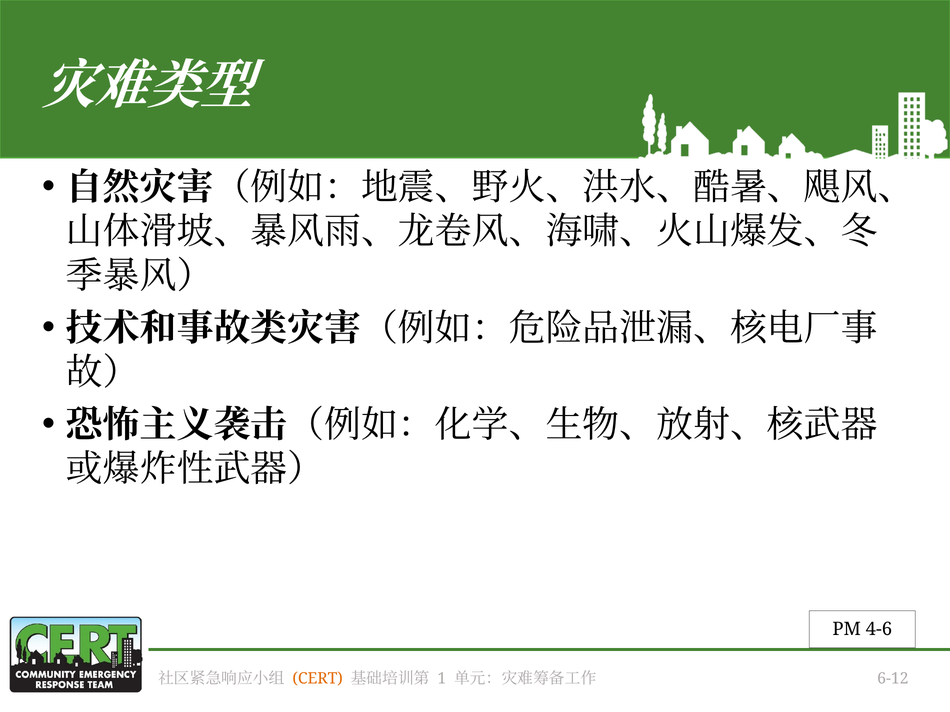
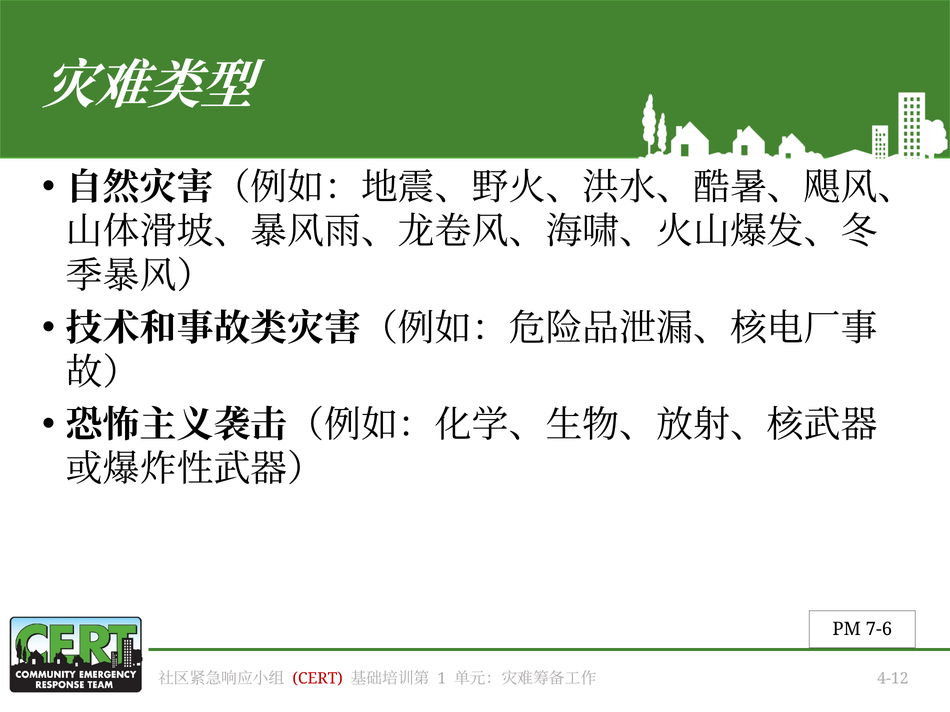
4-6: 4-6 -> 7-6
CERT colour: orange -> red
6-12: 6-12 -> 4-12
